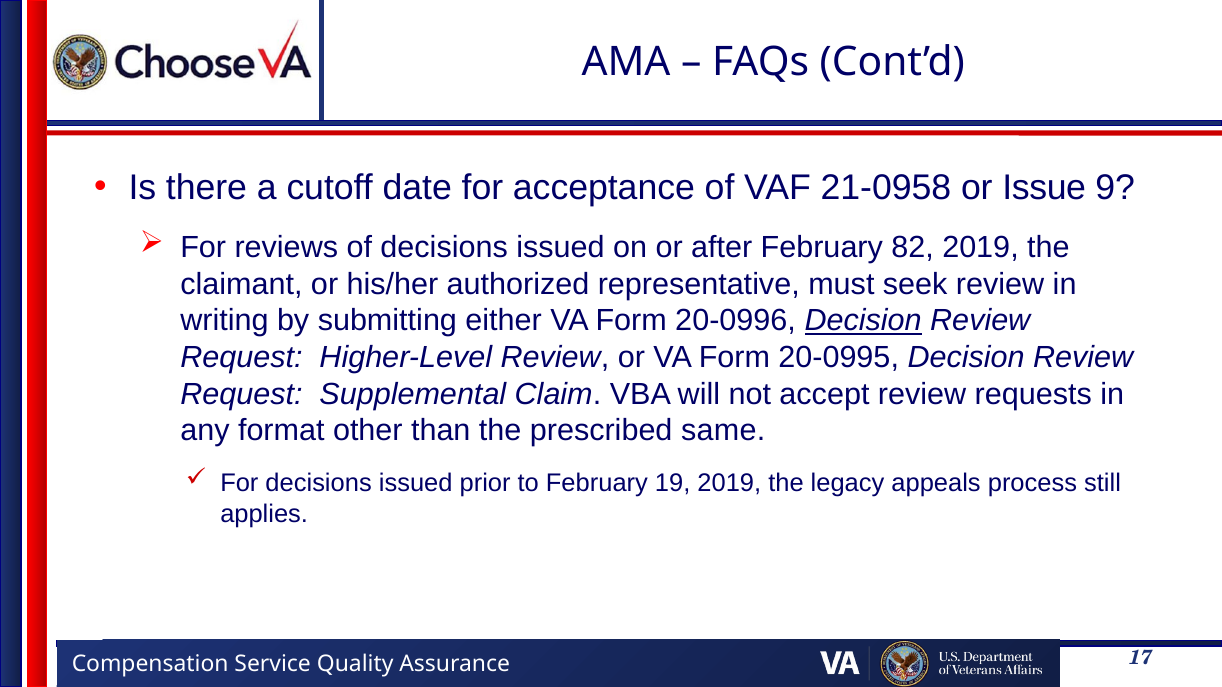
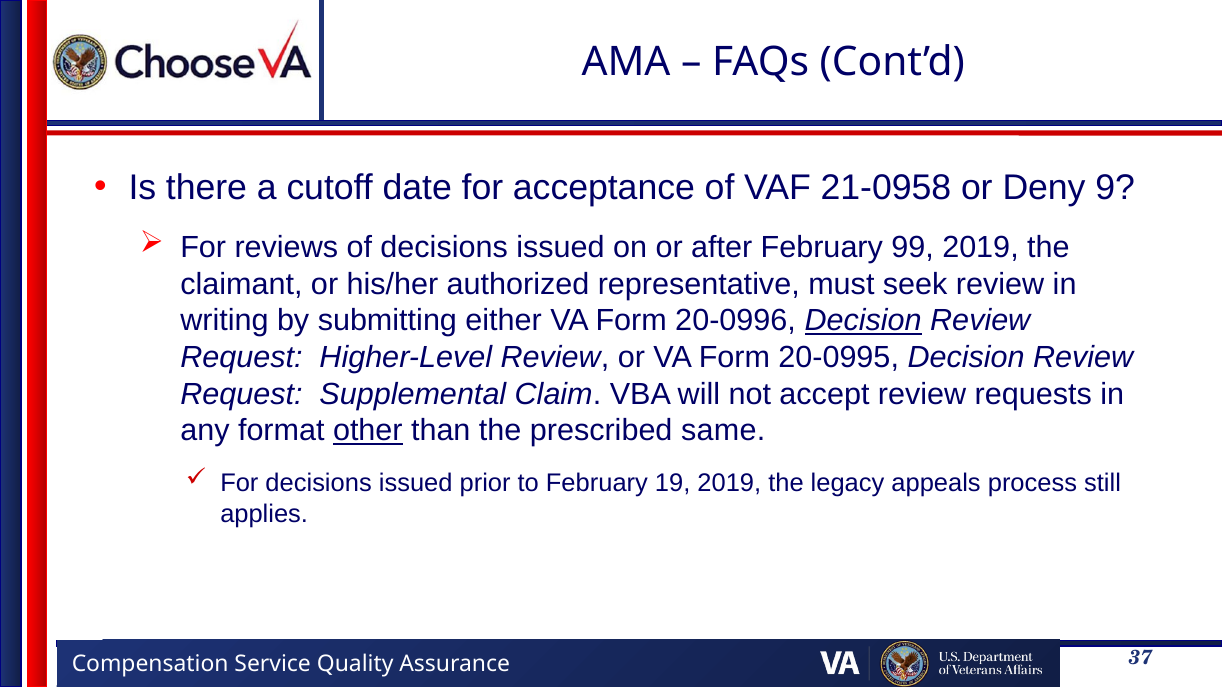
Issue: Issue -> Deny
82: 82 -> 99
other underline: none -> present
17: 17 -> 37
